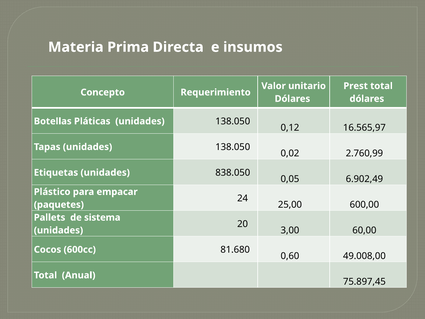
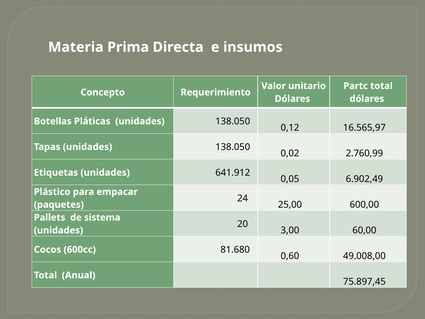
Prest: Prest -> Partc
838.050: 838.050 -> 641.912
